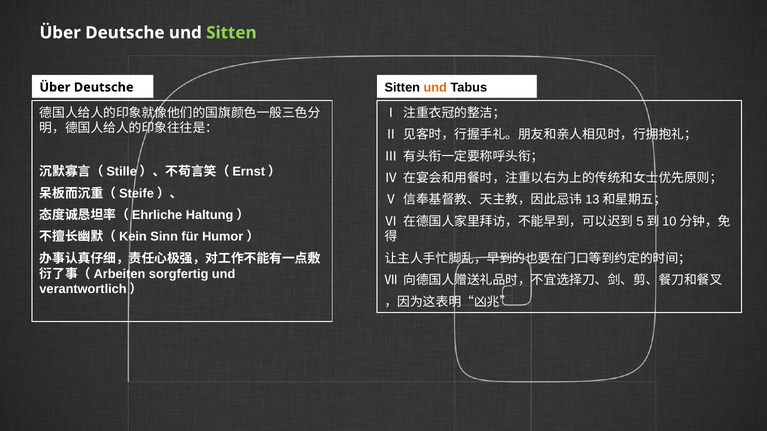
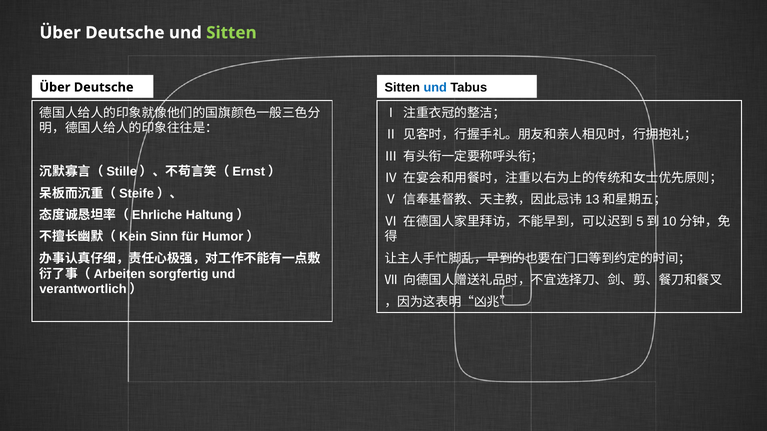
und at (435, 87) colour: orange -> blue
